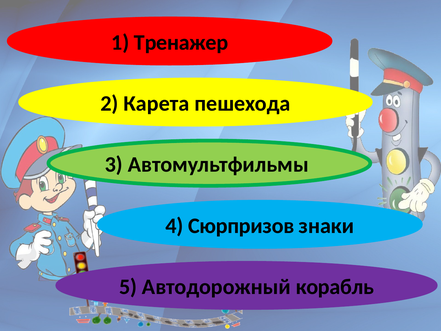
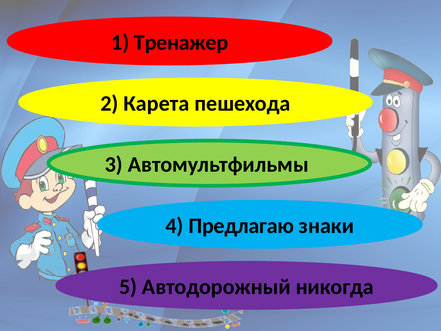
Сюрпризов: Сюрпризов -> Предлагаю
корабль: корабль -> никогда
